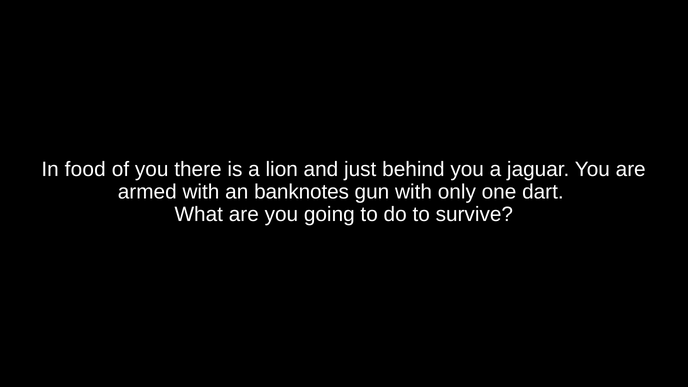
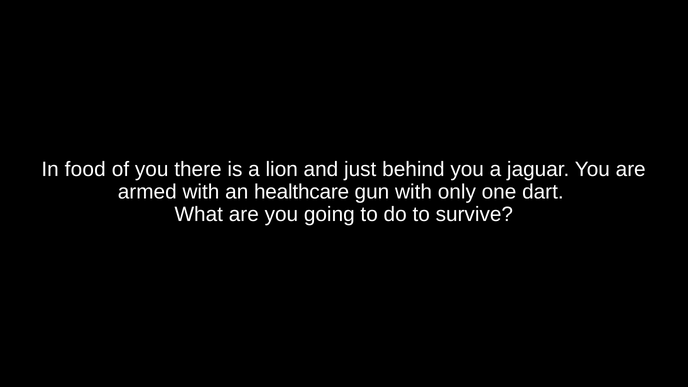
banknotes: banknotes -> healthcare
